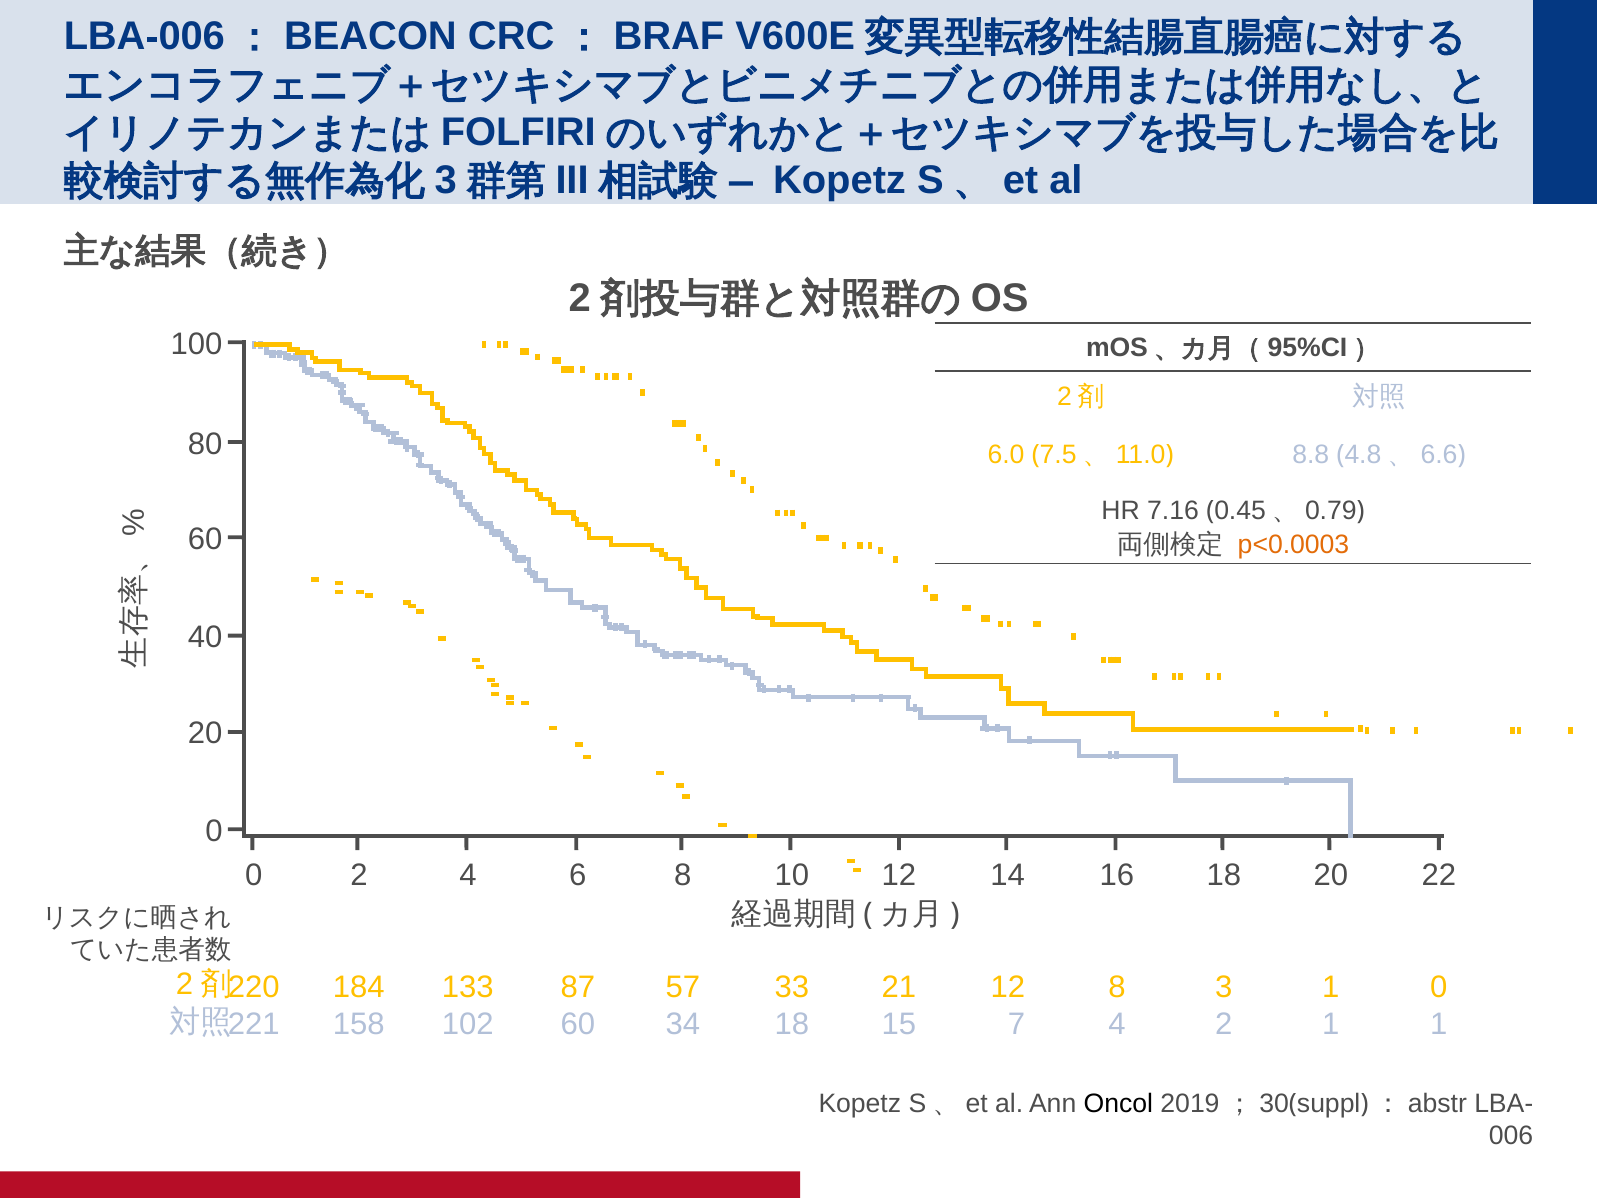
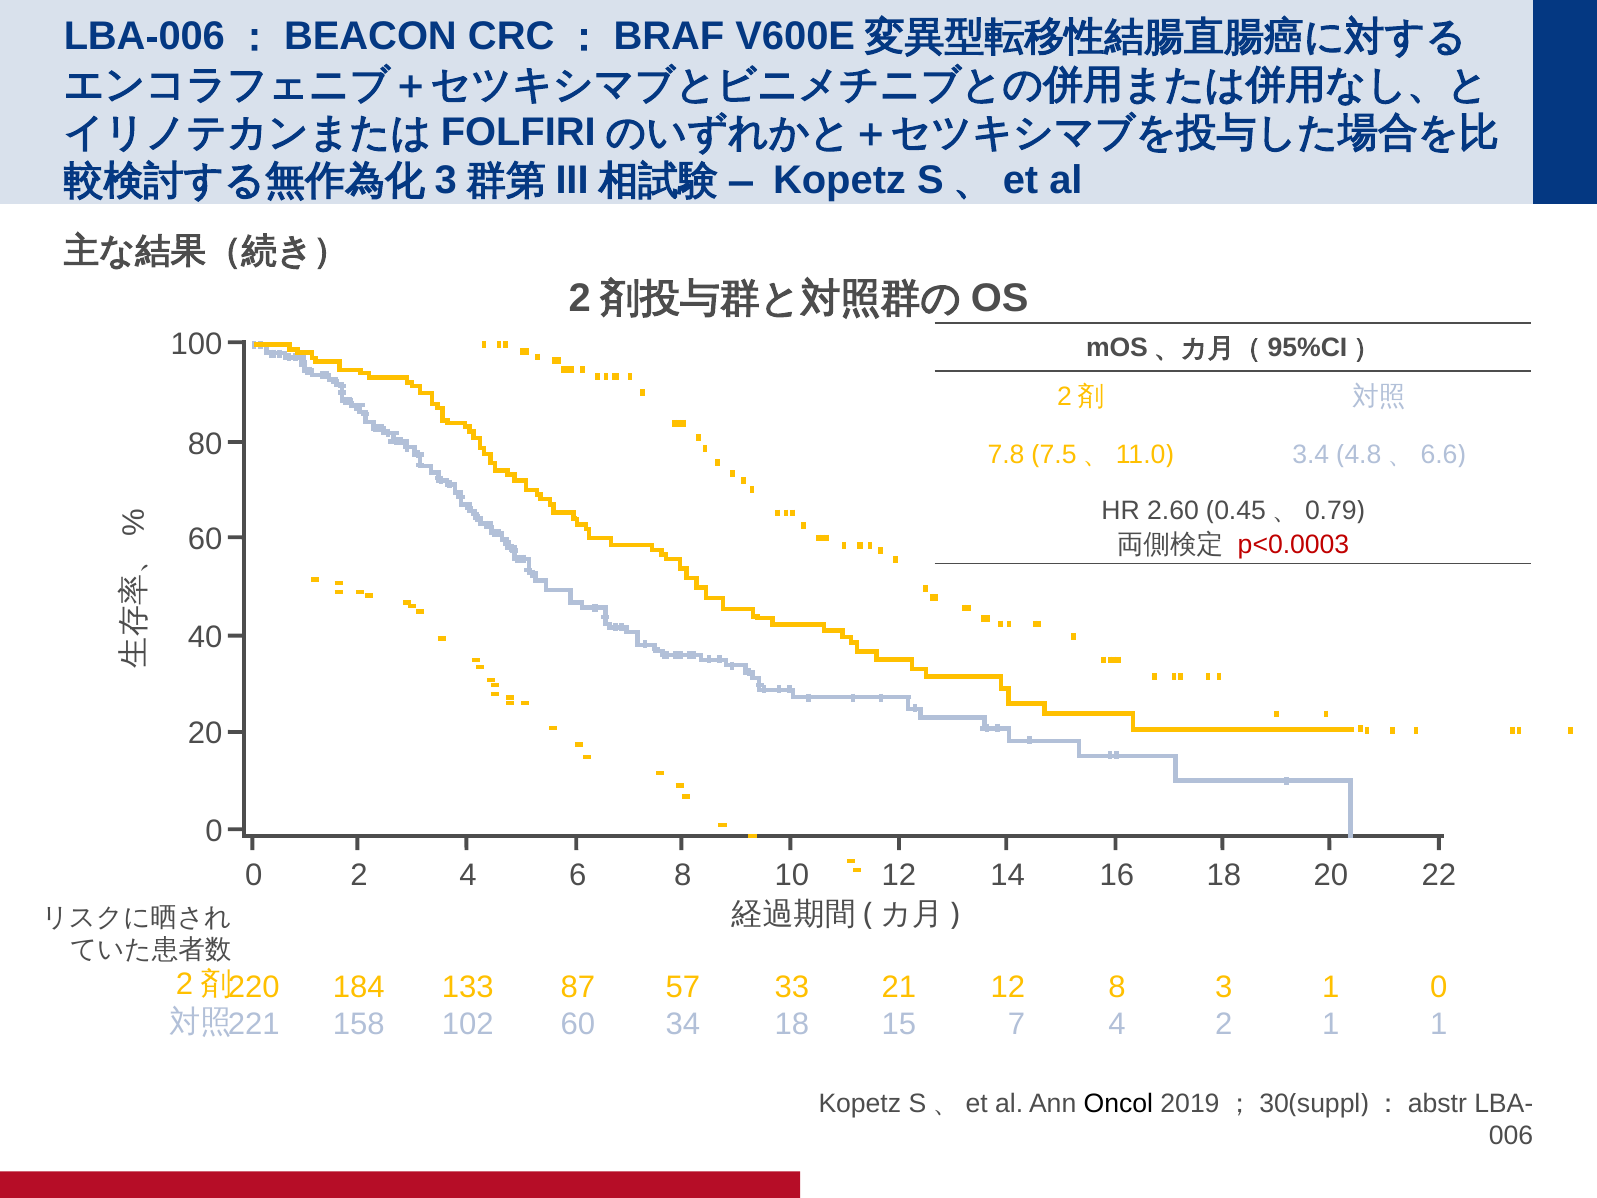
6.0: 6.0 -> 7.8
8.8: 8.8 -> 3.4
7.16: 7.16 -> 2.60
p<0.0003 colour: orange -> red
